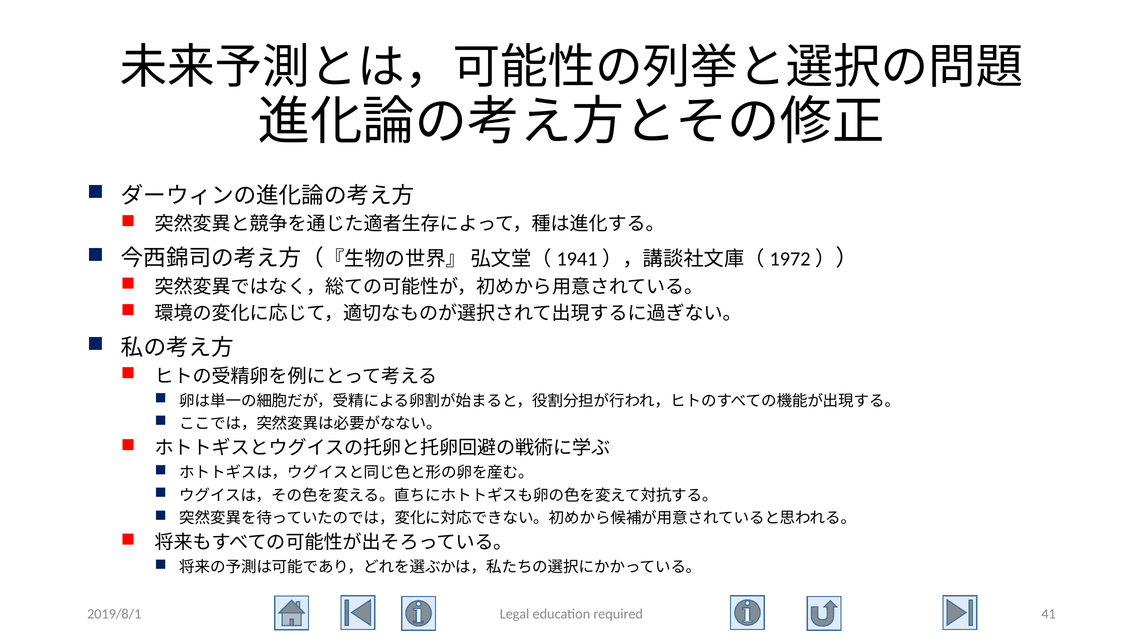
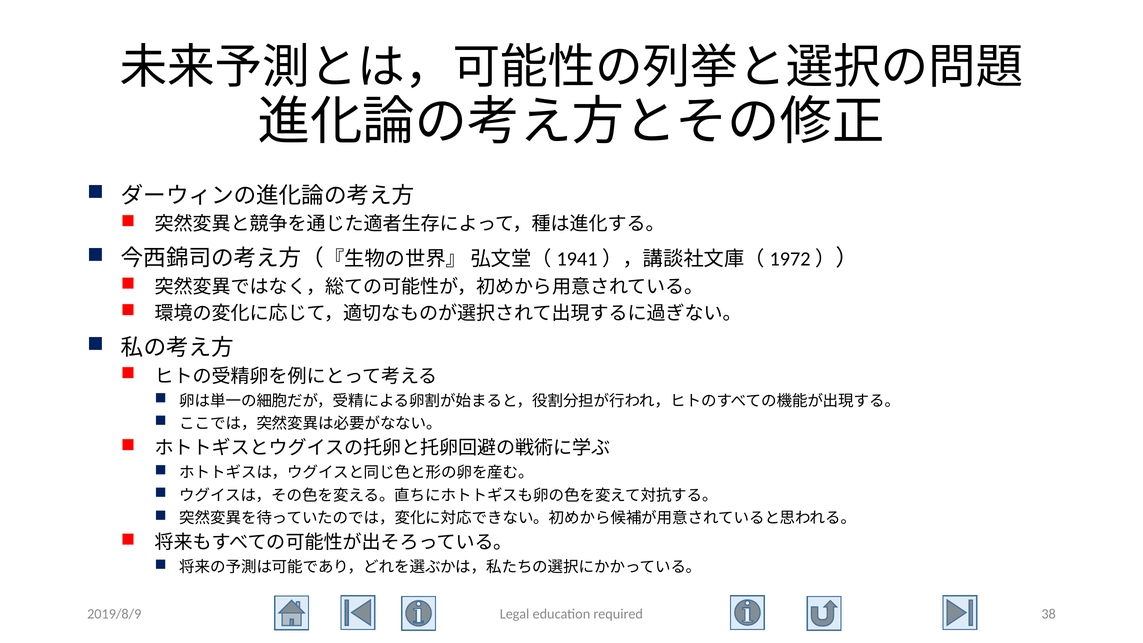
2019/8/1: 2019/8/1 -> 2019/8/9
41: 41 -> 38
